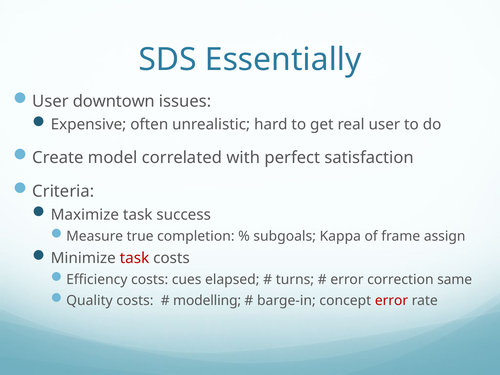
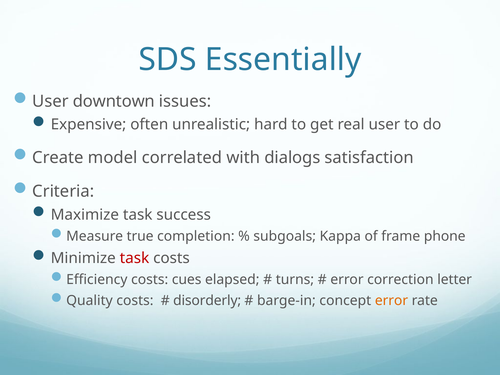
perfect: perfect -> dialogs
assign: assign -> phone
same: same -> letter
modelling: modelling -> disorderly
error at (391, 300) colour: red -> orange
